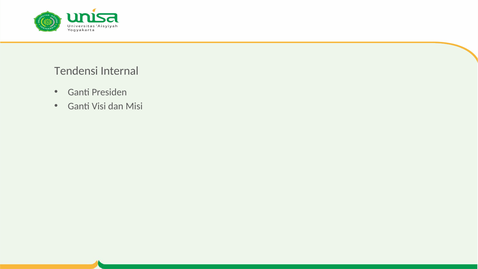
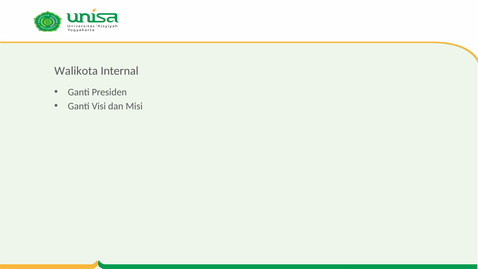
Tendensi: Tendensi -> Walikota
